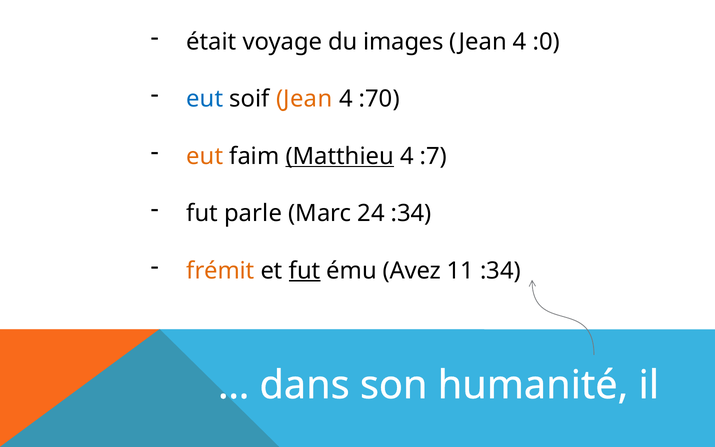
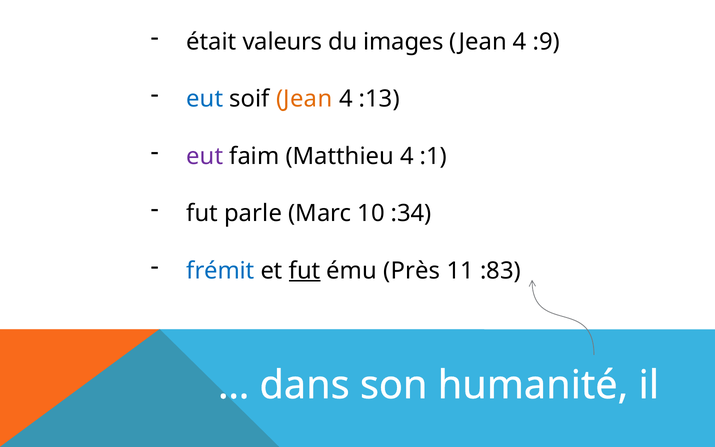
voyage: voyage -> valeurs
:0: :0 -> :9
:70: :70 -> :13
eut at (205, 156) colour: orange -> purple
Matthieu underline: present -> none
:7: :7 -> :1
24: 24 -> 10
frémit colour: orange -> blue
Avez: Avez -> Près
11 :34: :34 -> :83
